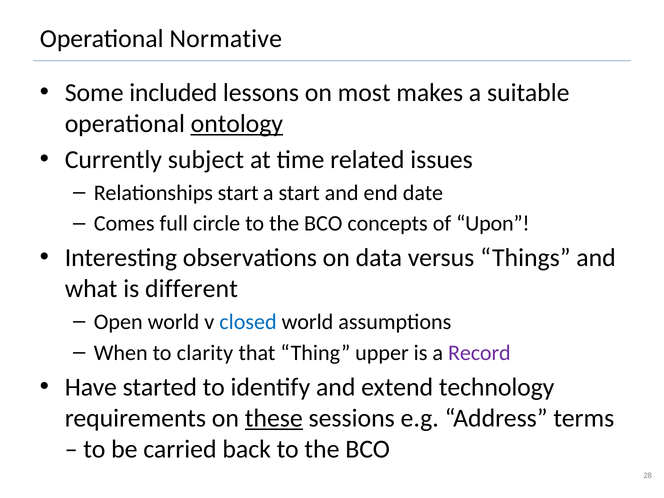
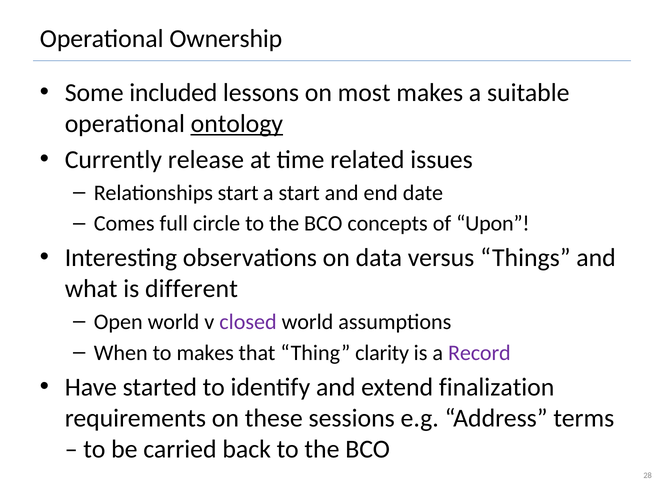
Normative: Normative -> Ownership
subject: subject -> release
closed colour: blue -> purple
to clarity: clarity -> makes
upper: upper -> clarity
technology: technology -> finalization
these underline: present -> none
